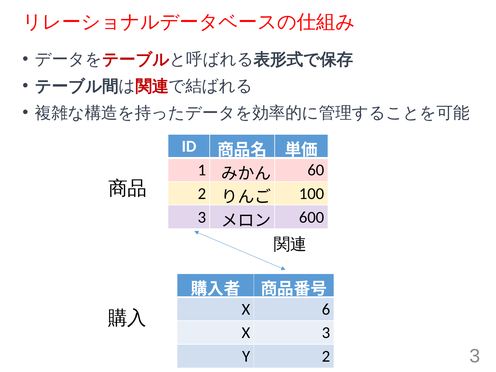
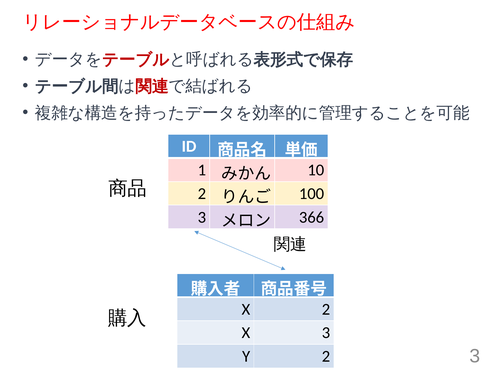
60: 60 -> 10
600: 600 -> 366
X 6: 6 -> 2
